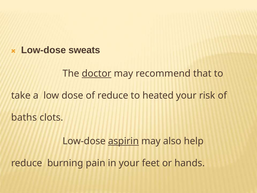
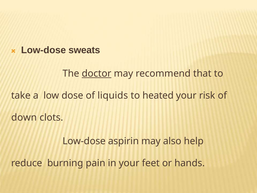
of reduce: reduce -> liquids
baths: baths -> down
aspirin underline: present -> none
